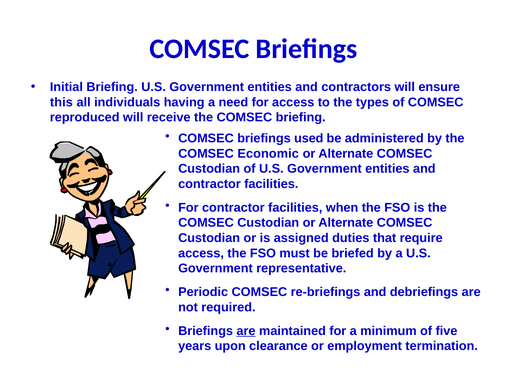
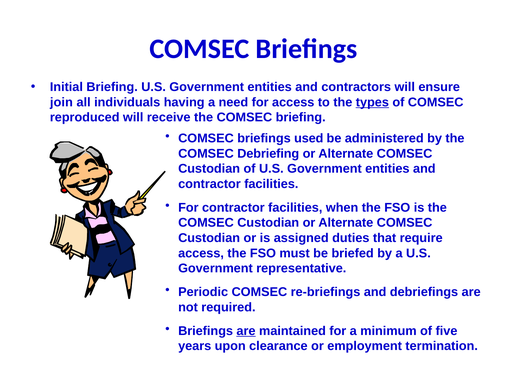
this: this -> join
types underline: none -> present
Economic: Economic -> Debriefing
